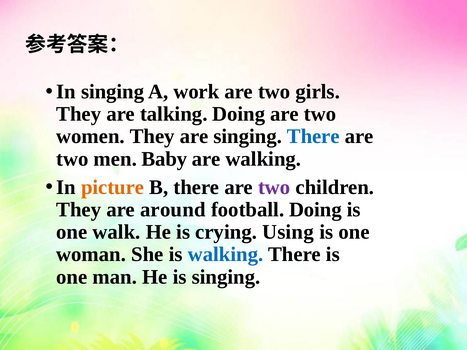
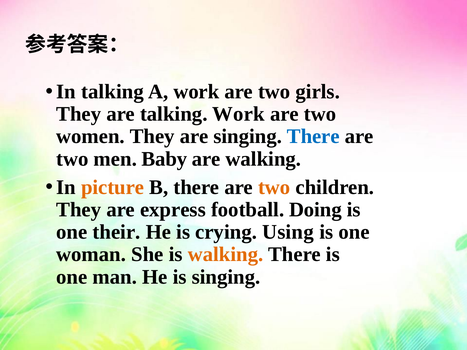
In singing: singing -> talking
talking Doing: Doing -> Work
two at (274, 187) colour: purple -> orange
around: around -> express
walk: walk -> their
walking at (226, 255) colour: blue -> orange
